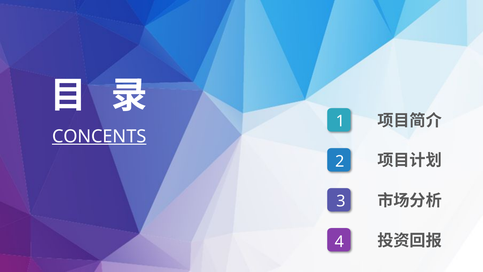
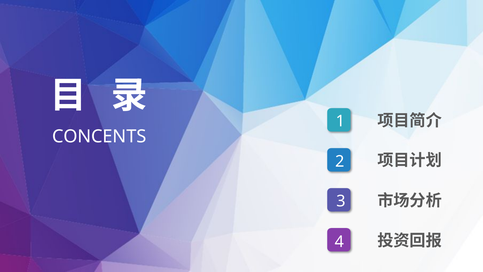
CONCENTS underline: present -> none
